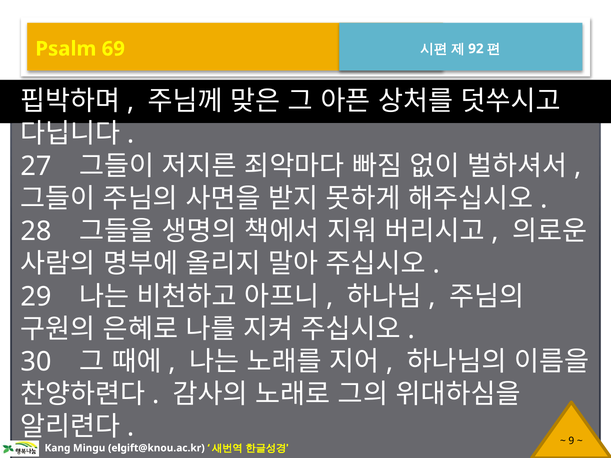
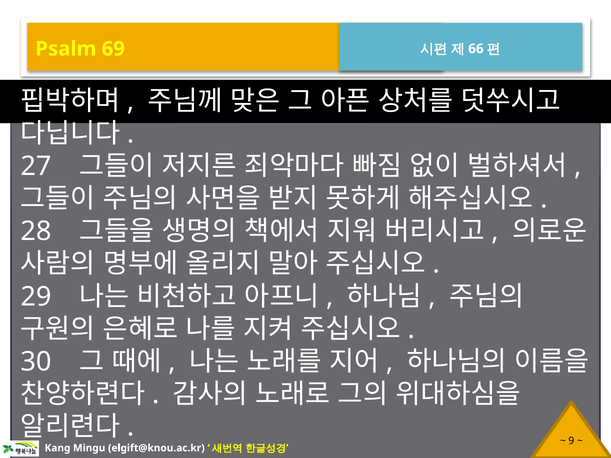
92: 92 -> 66
